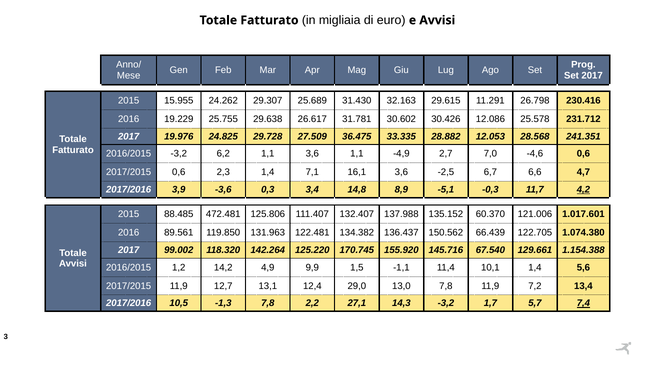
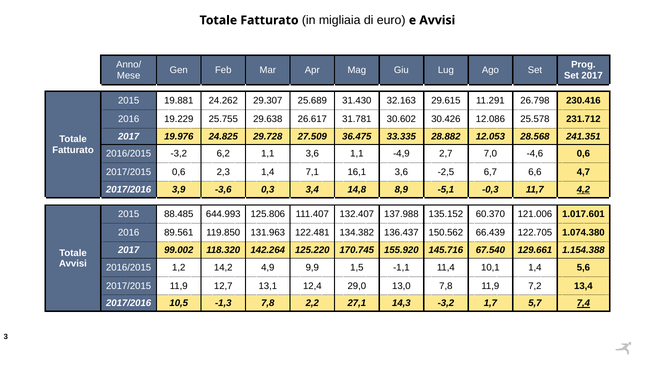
15.955: 15.955 -> 19.881
472.481: 472.481 -> 644.993
